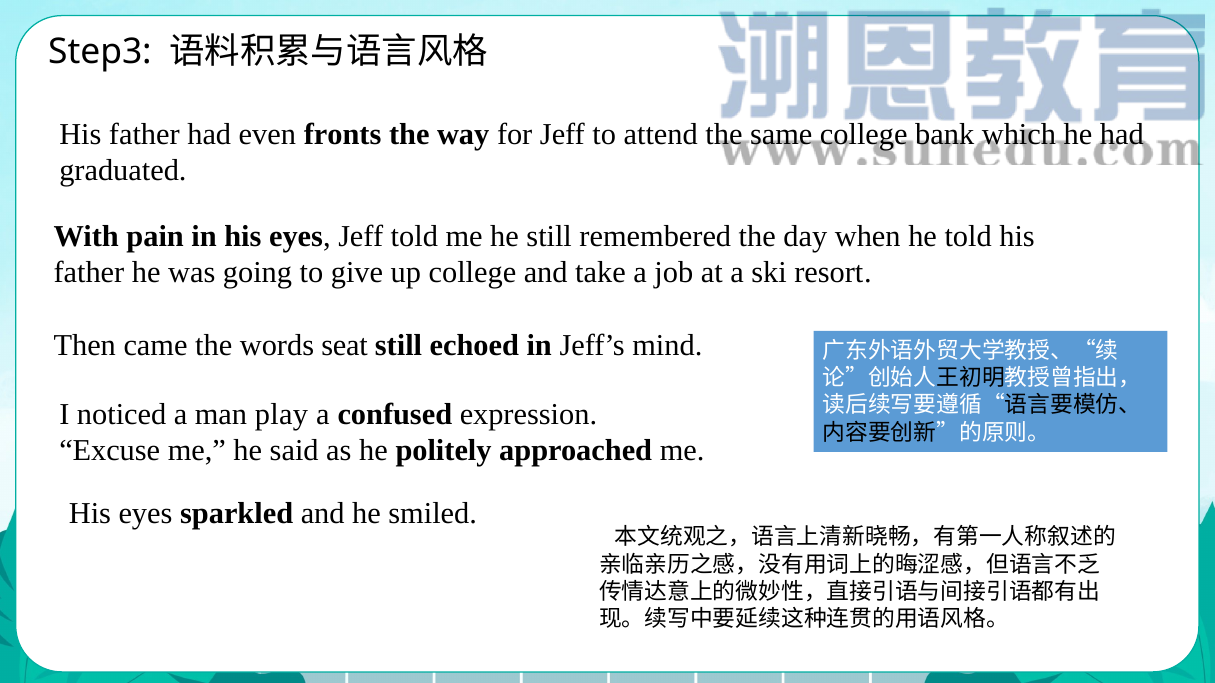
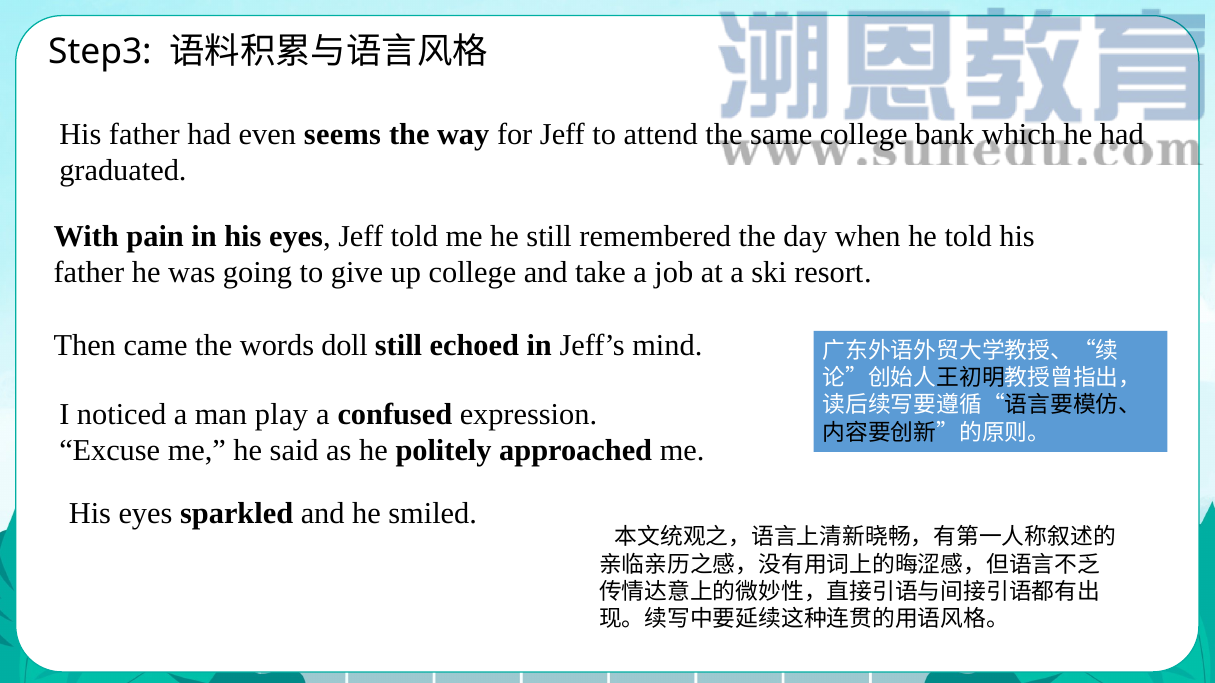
fronts: fronts -> seems
seat: seat -> doll
